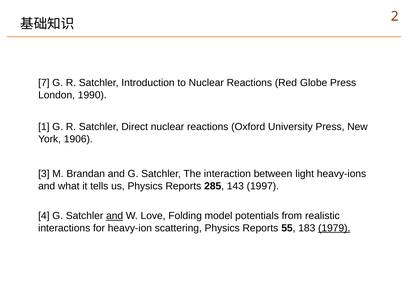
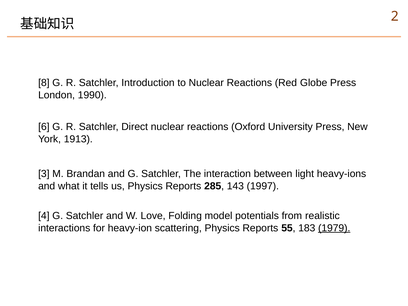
7: 7 -> 8
1: 1 -> 6
1906: 1906 -> 1913
and at (115, 216) underline: present -> none
